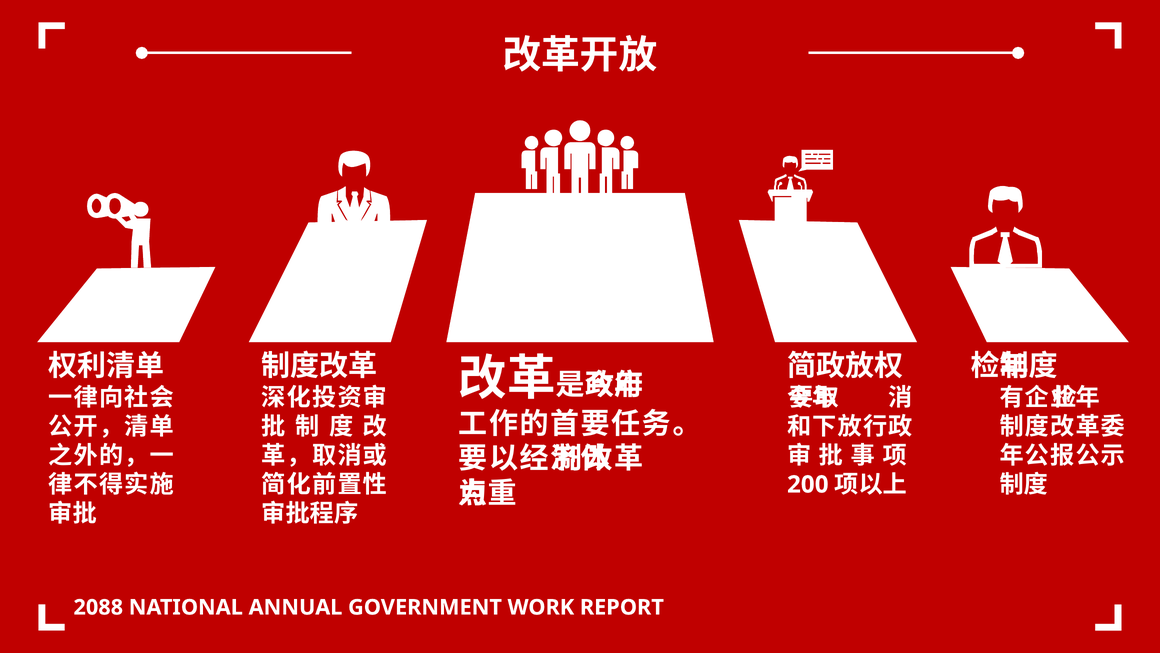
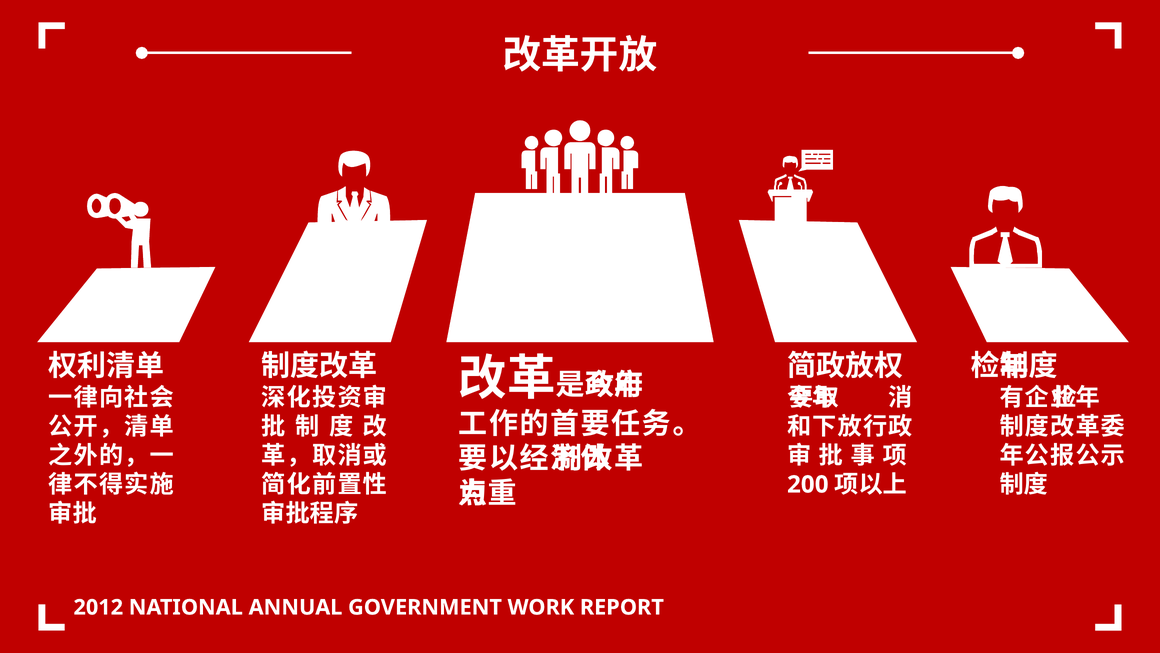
2088: 2088 -> 2012
